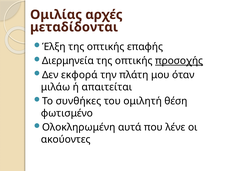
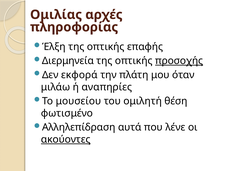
μεταδίδονται: μεταδίδονται -> πληροφορίας
απαιτείται: απαιτείται -> αναπηρίες
συνθήκες: συνθήκες -> μουσείου
Ολοκληρωμένη: Ολοκληρωμένη -> Αλληλεπίδραση
ακούοντες underline: none -> present
